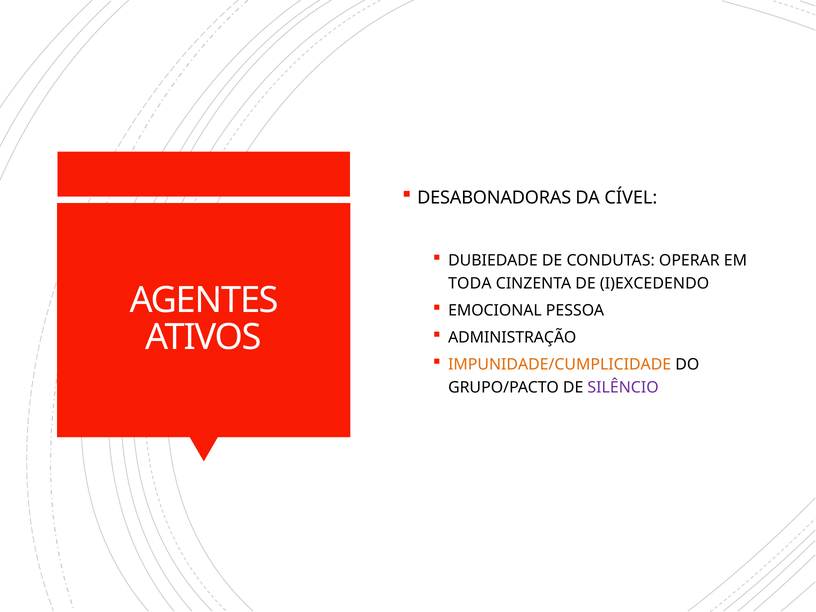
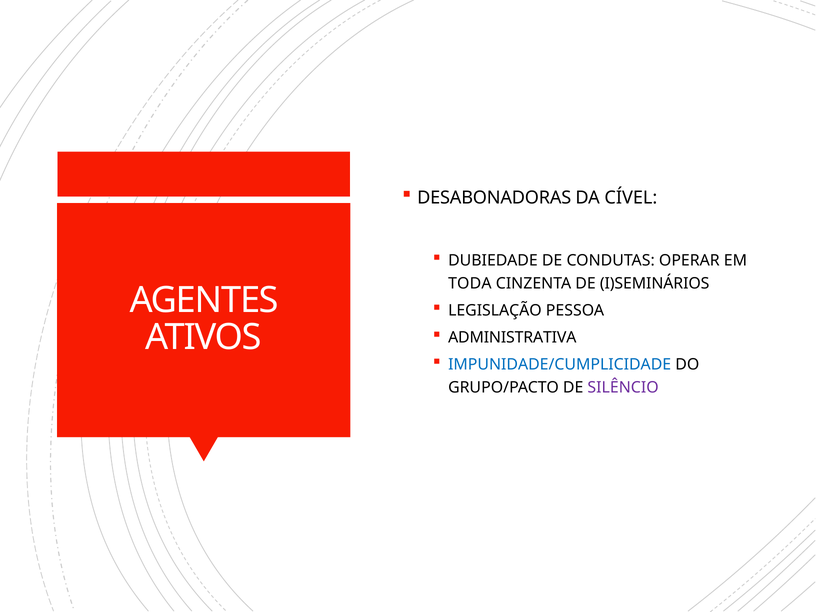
I)EXCEDENDO: I)EXCEDENDO -> I)SEMINÁRIOS
EMOCIONAL: EMOCIONAL -> LEGISLAÇÃO
ADMINISTRAÇÃO: ADMINISTRAÇÃO -> ADMINISTRATIVA
IMPUNIDADE/CUMPLICIDADE colour: orange -> blue
